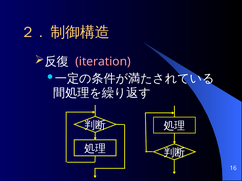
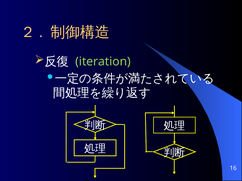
iteration colour: pink -> light green
